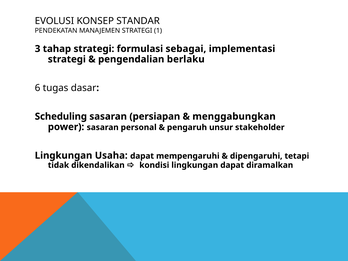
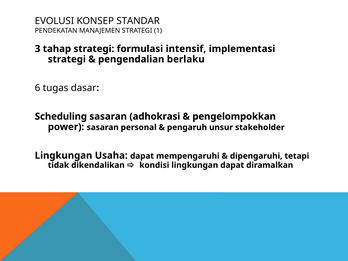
sebagai: sebagai -> intensif
persiapan: persiapan -> adhokrasi
menggabungkan: menggabungkan -> pengelompokkan
